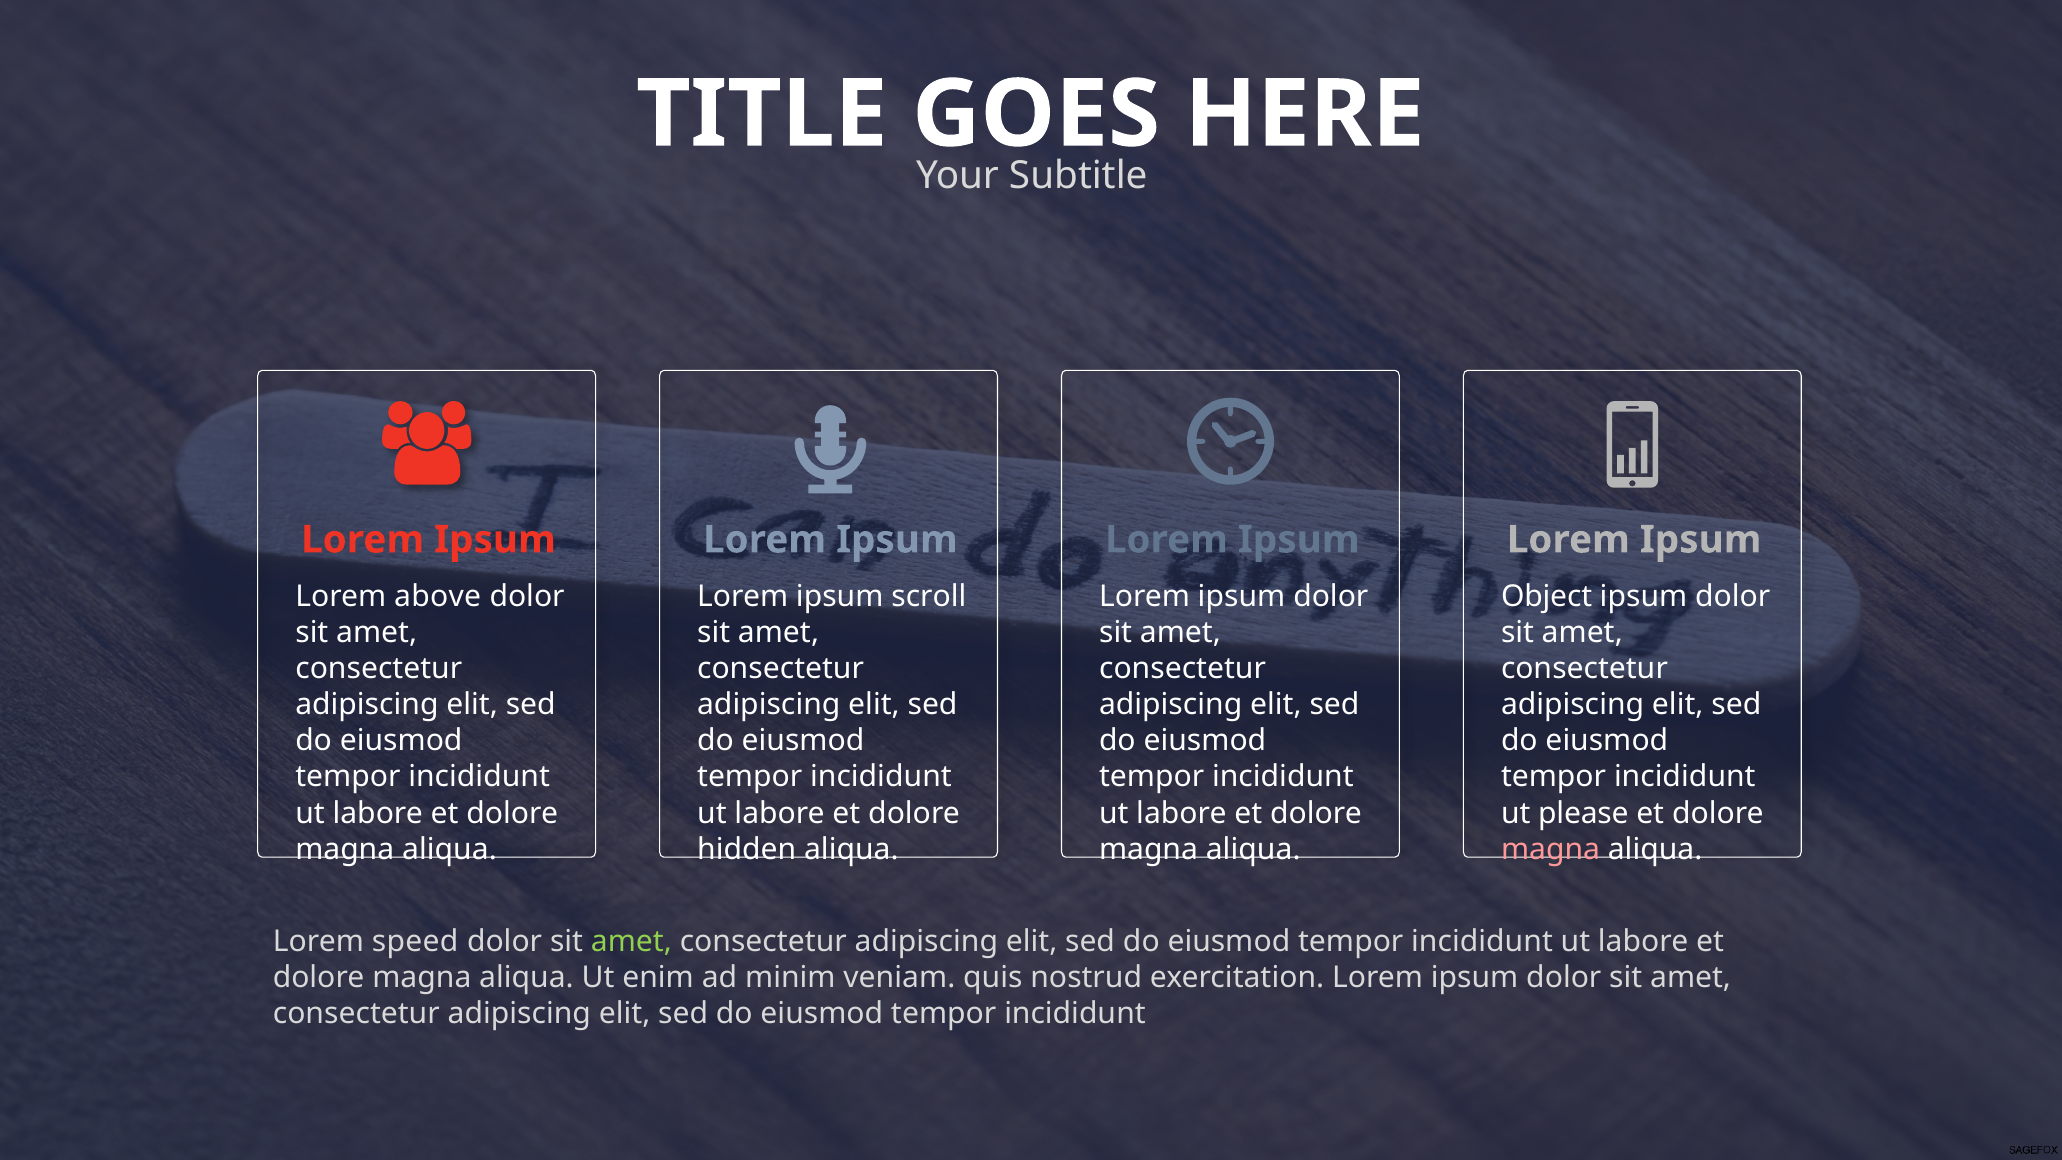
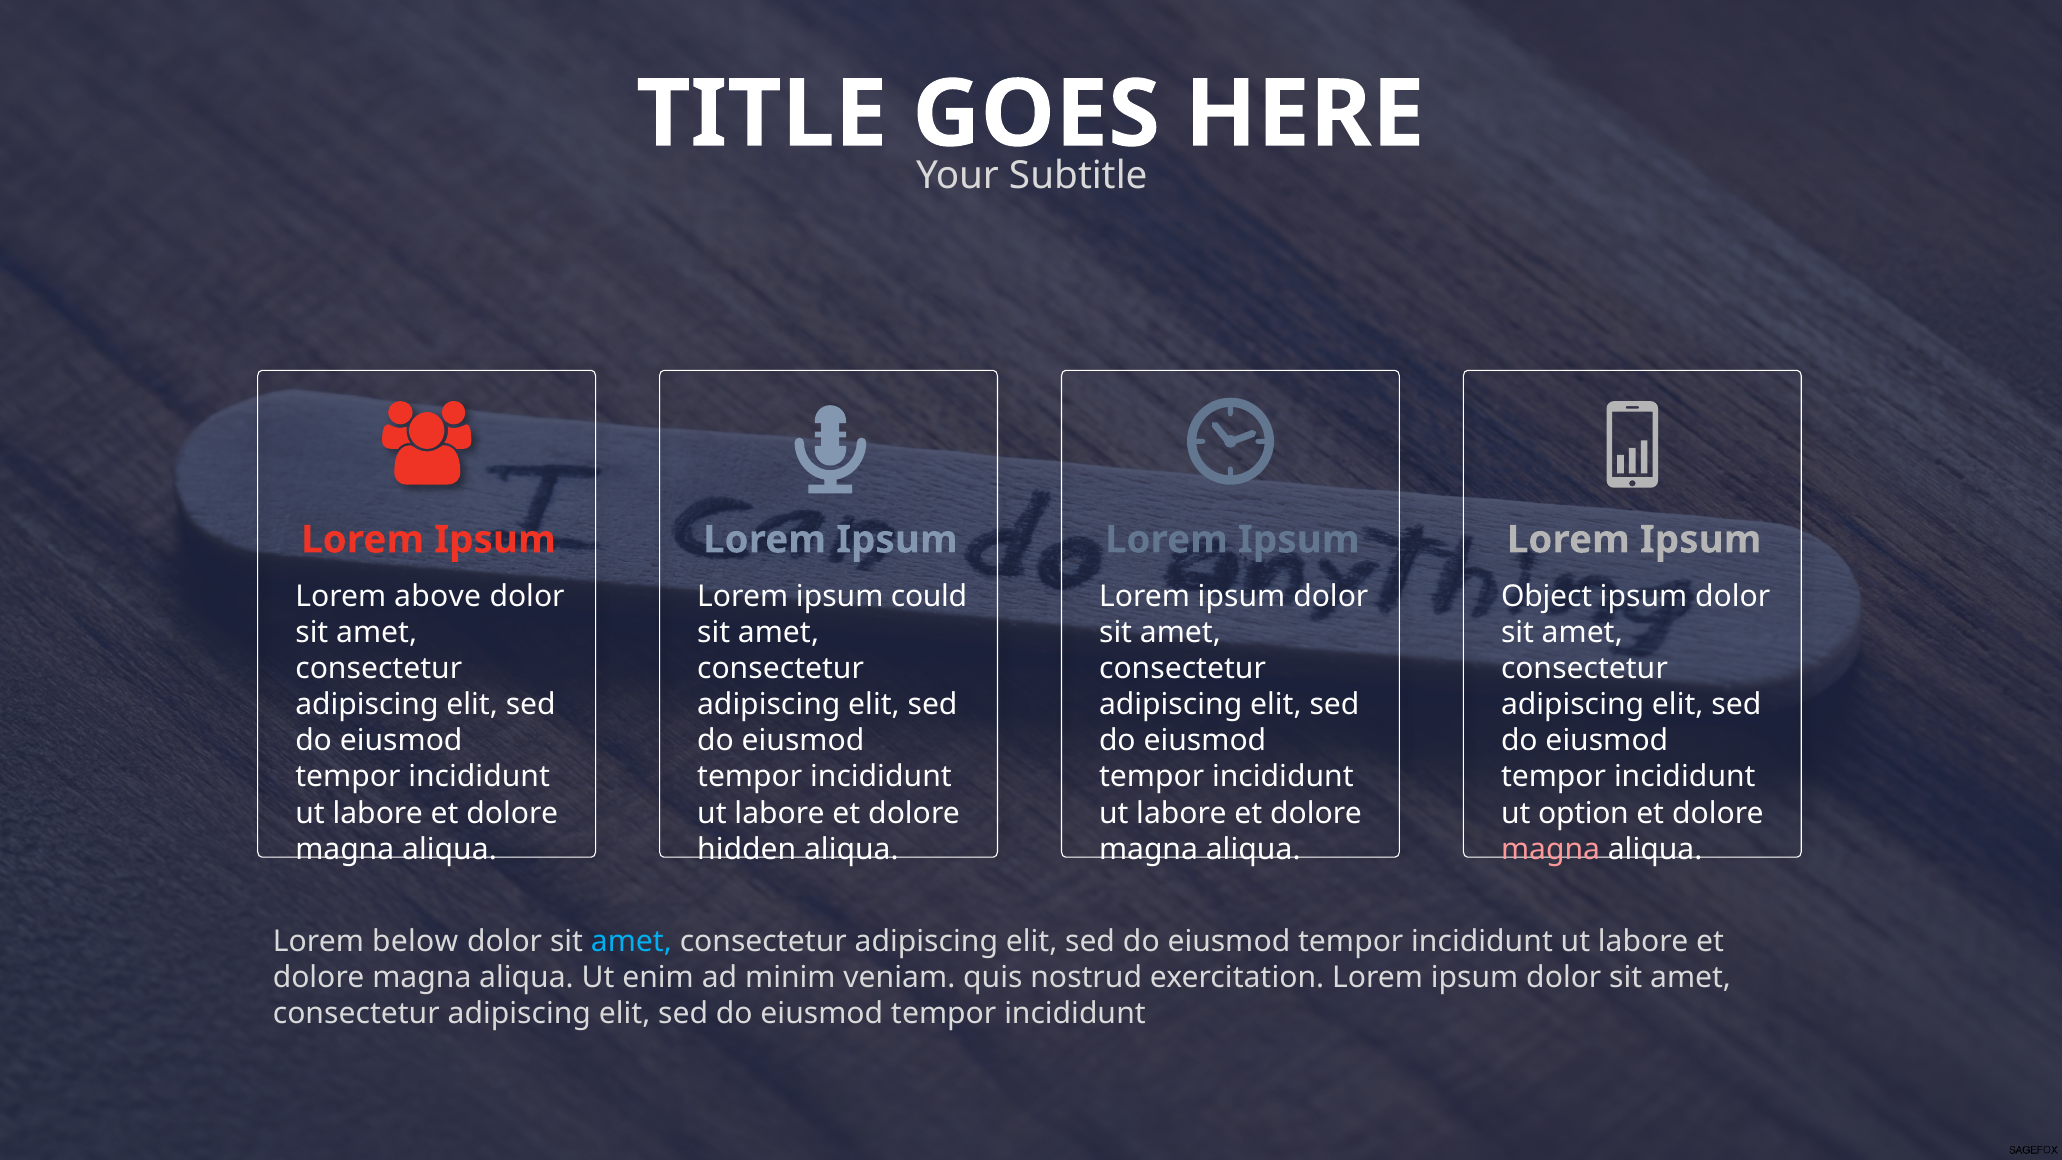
scroll: scroll -> could
please: please -> option
speed: speed -> below
amet at (631, 942) colour: light green -> light blue
